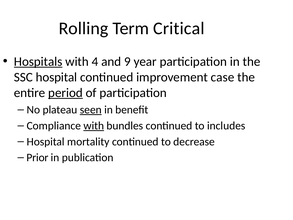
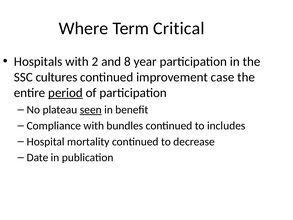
Rolling: Rolling -> Where
Hospitals underline: present -> none
4: 4 -> 2
9: 9 -> 8
SSC hospital: hospital -> cultures
with at (94, 126) underline: present -> none
Prior: Prior -> Date
